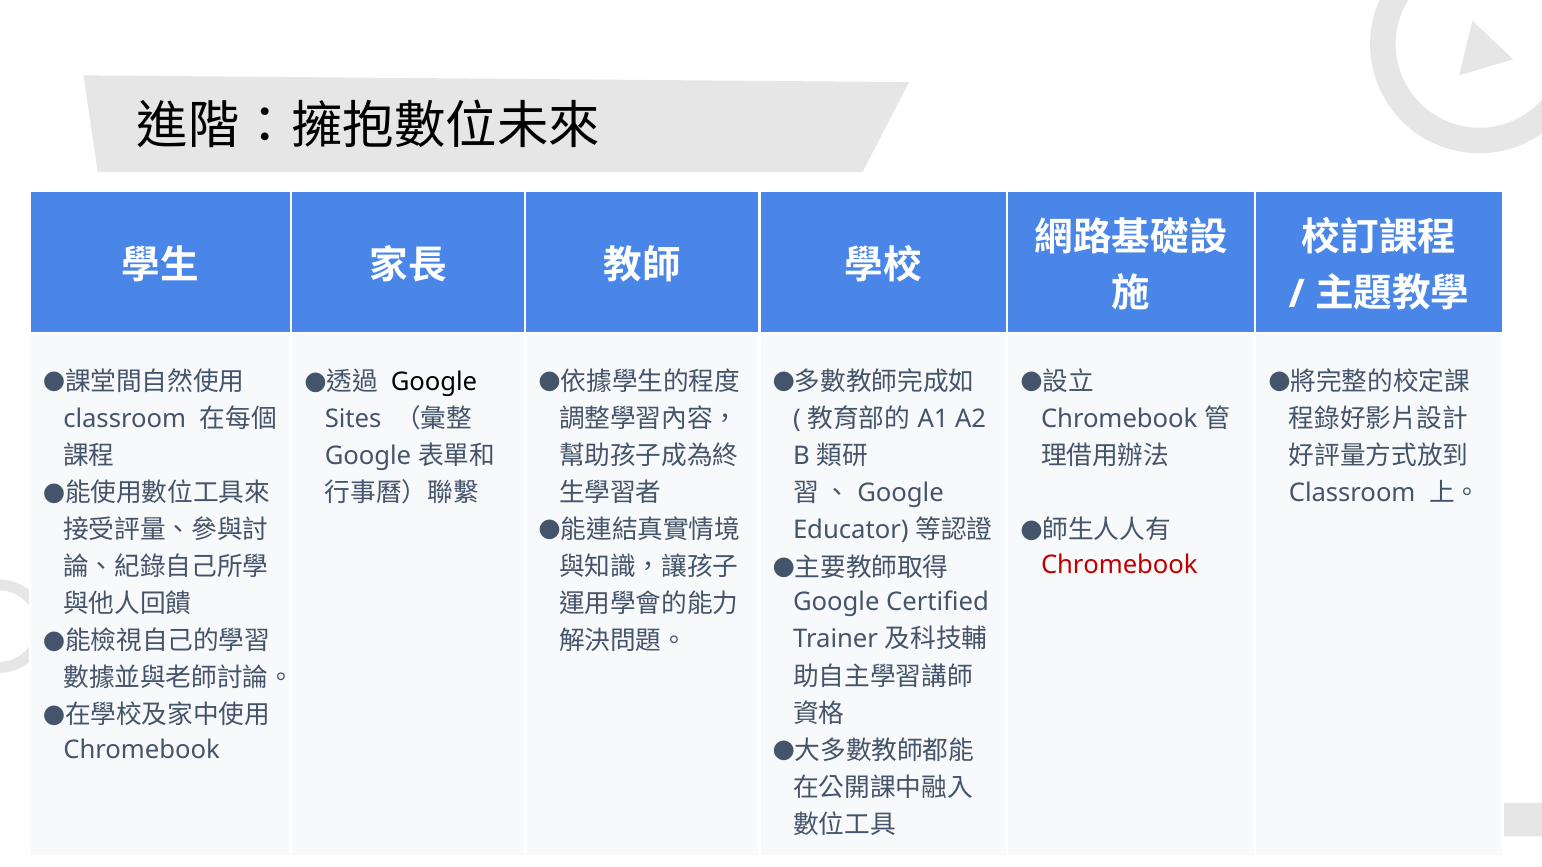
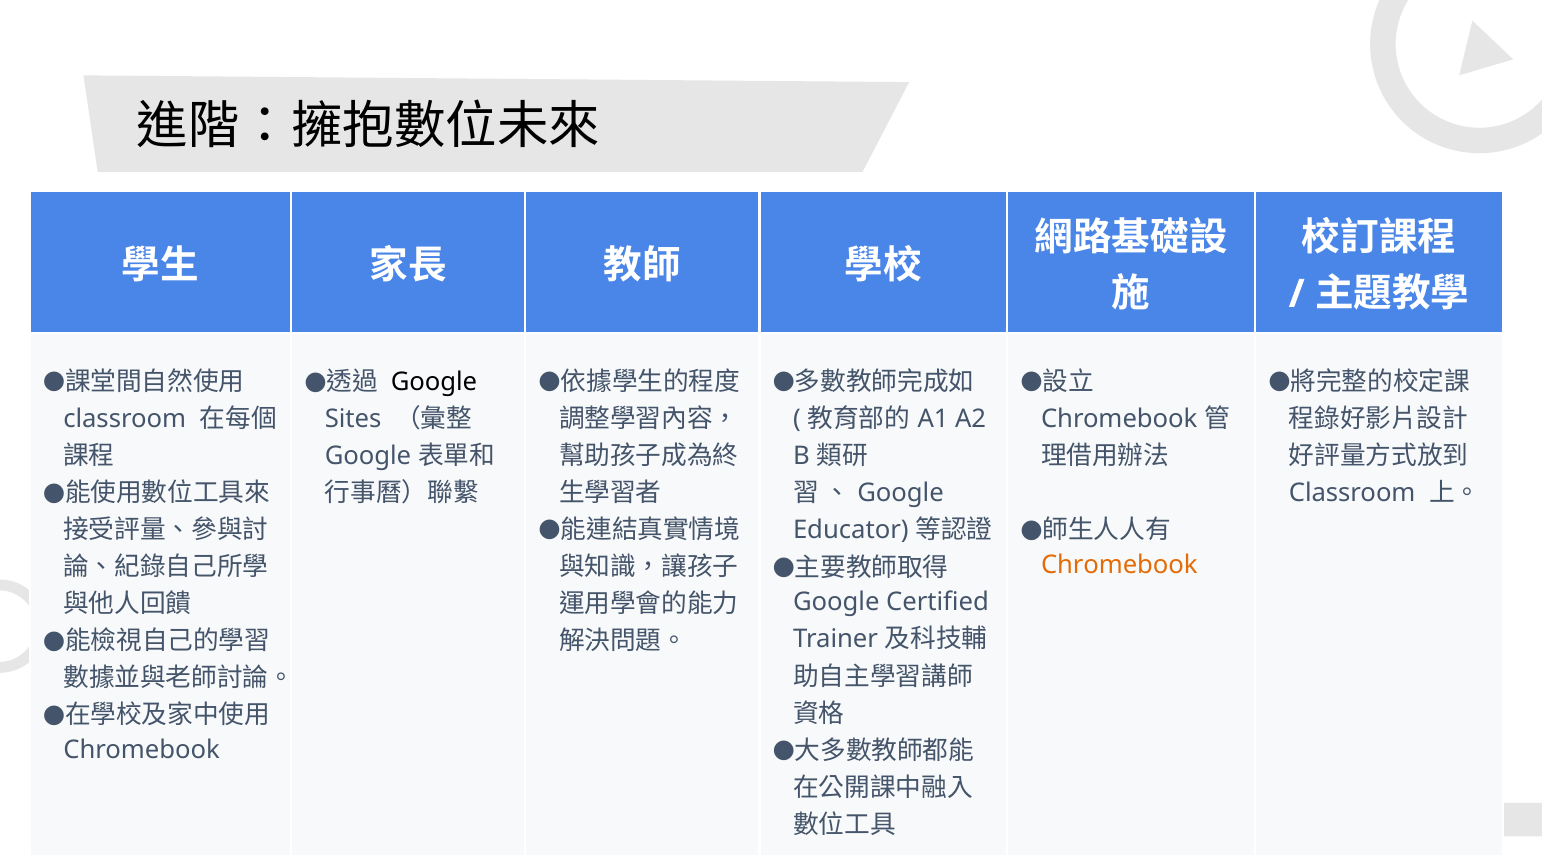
Chromebook at (1119, 565) colour: red -> orange
